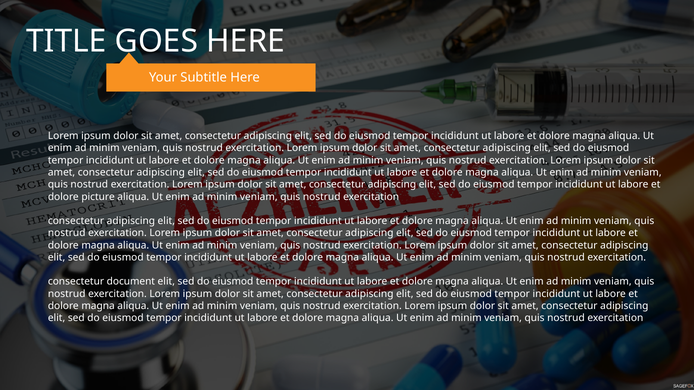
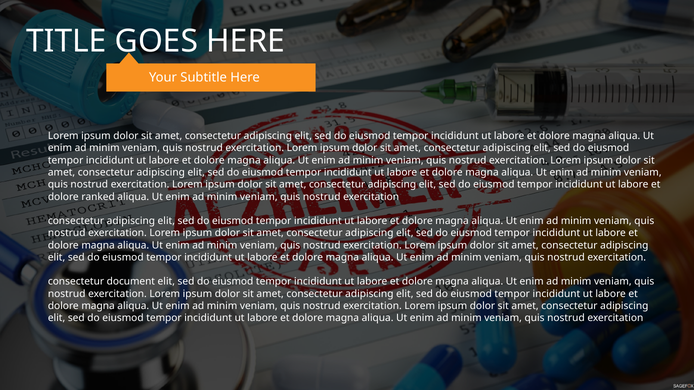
picture: picture -> ranked
